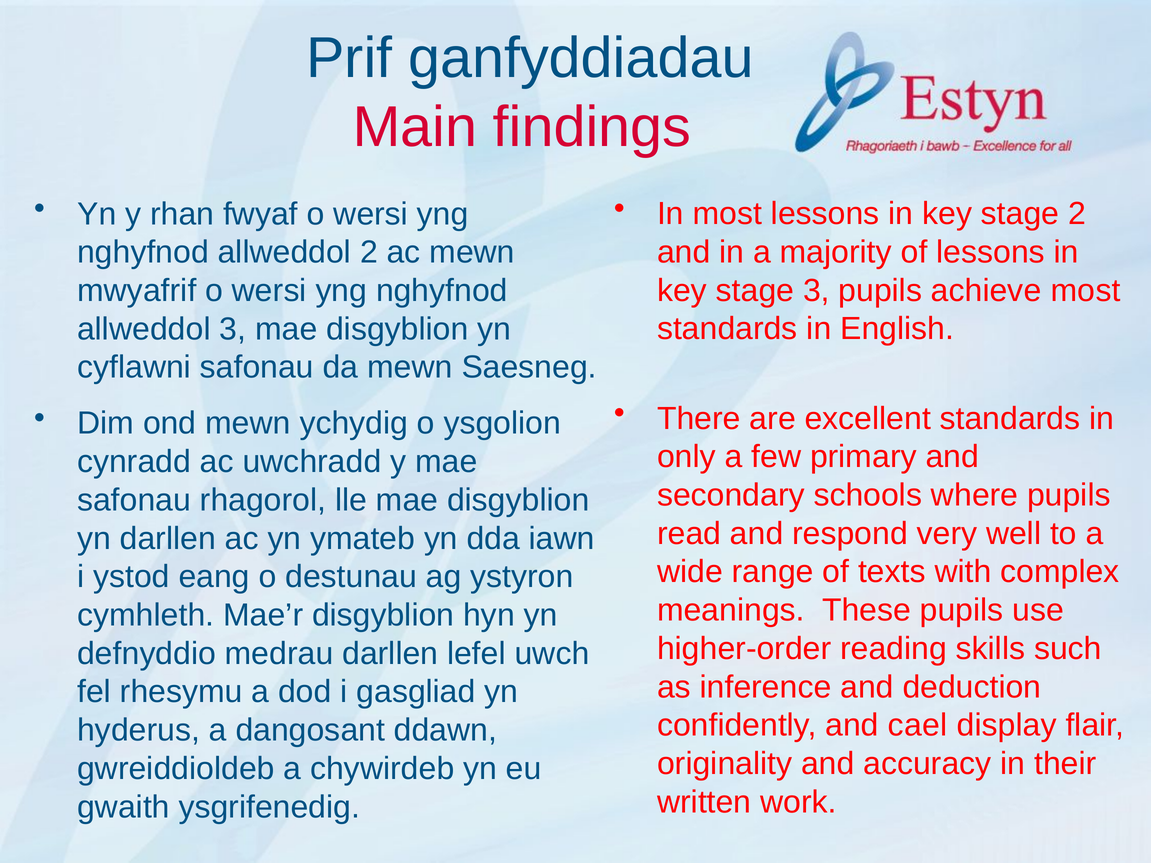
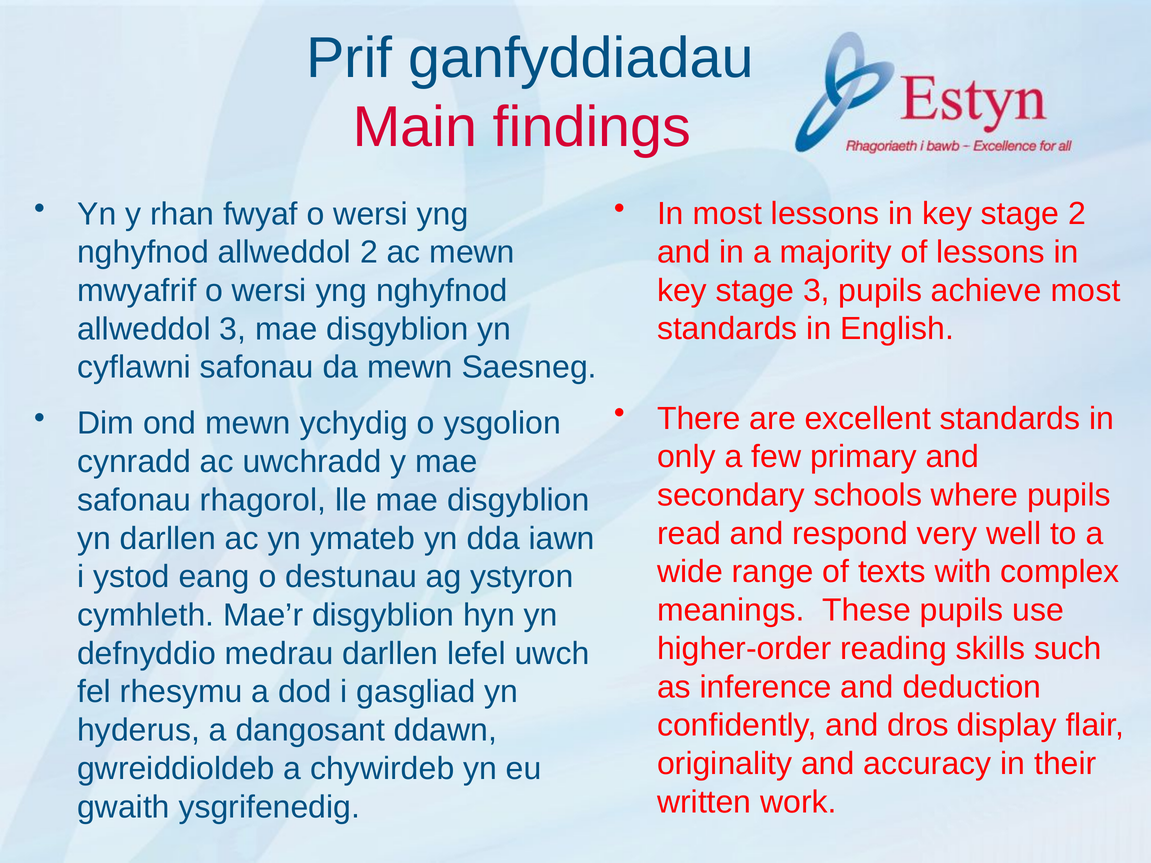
cael: cael -> dros
